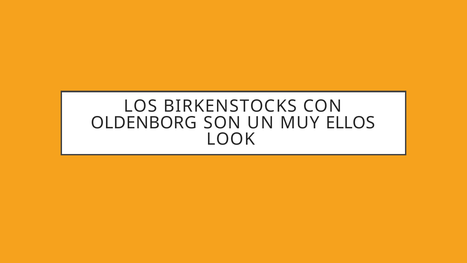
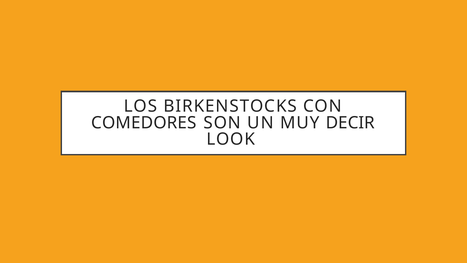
OLDENBORG: OLDENBORG -> COMEDORES
ELLOS: ELLOS -> DECIR
